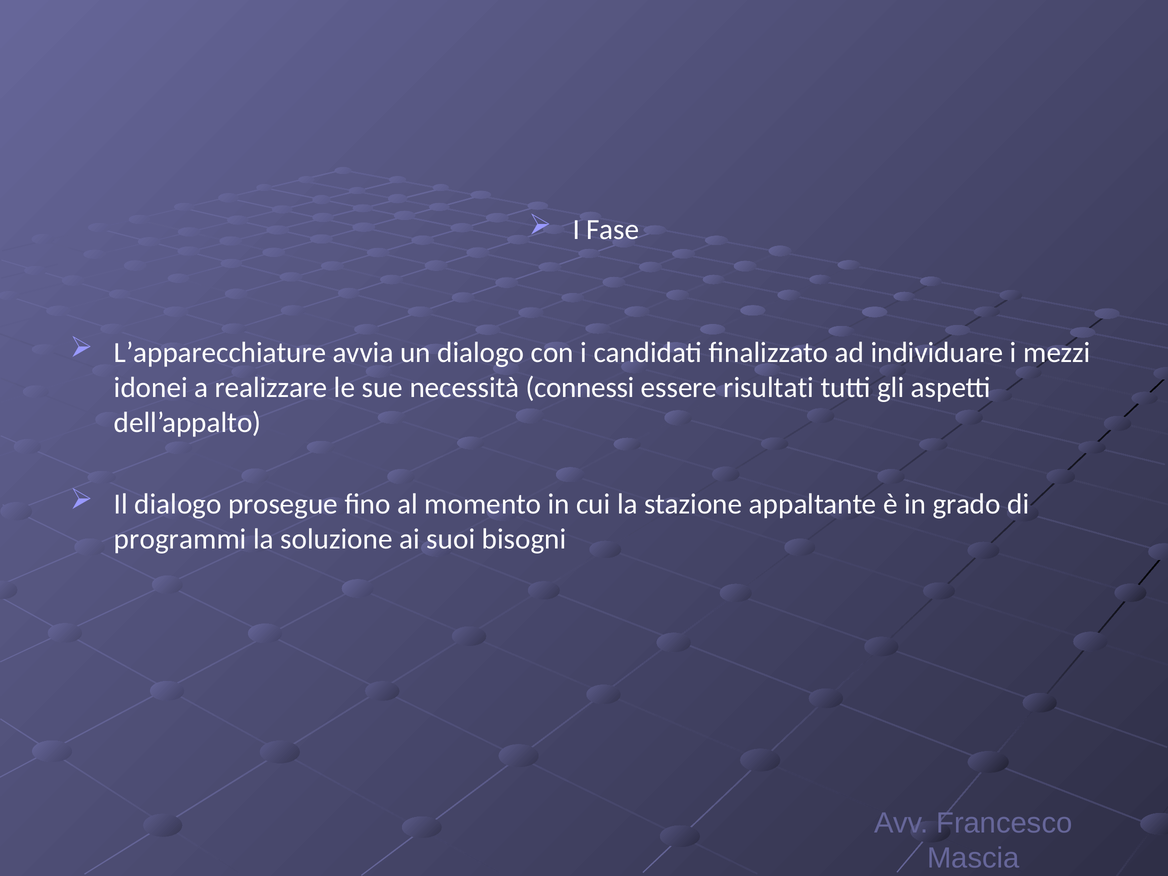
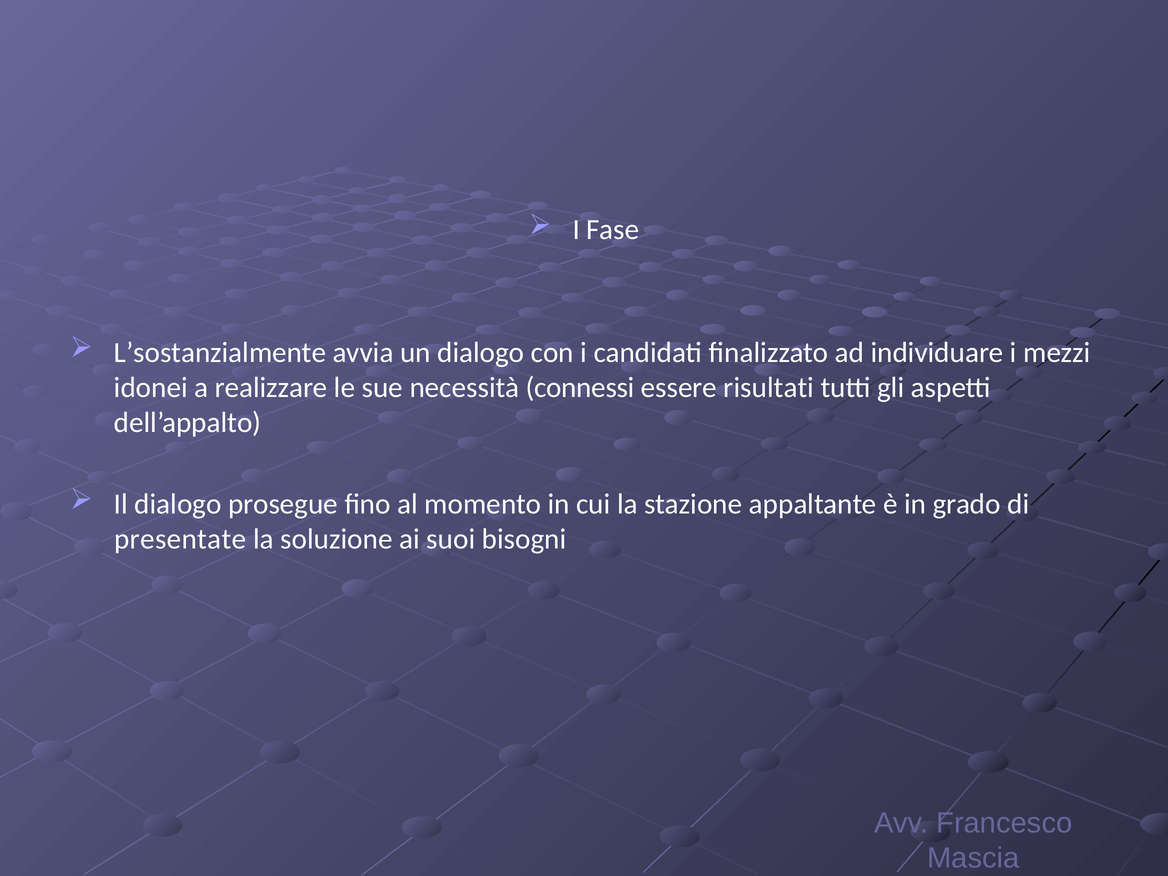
L’apparecchiature: L’apparecchiature -> L’sostanzialmente
programmi: programmi -> presentate
